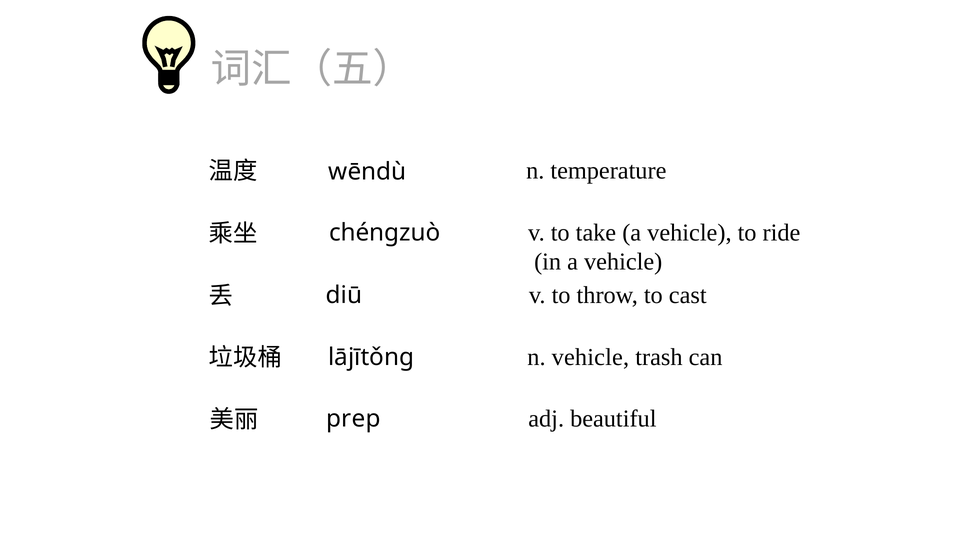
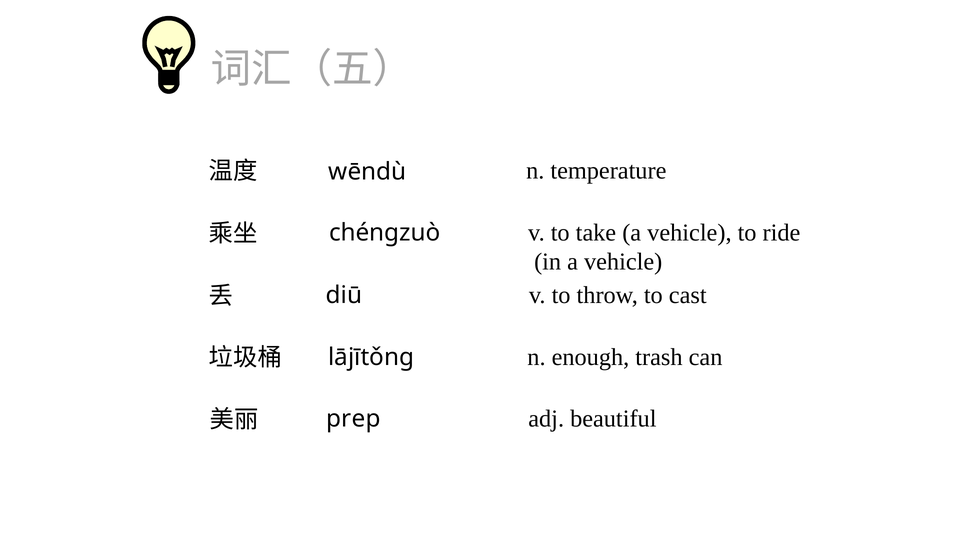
n vehicle: vehicle -> enough
